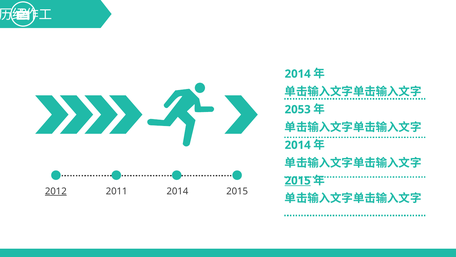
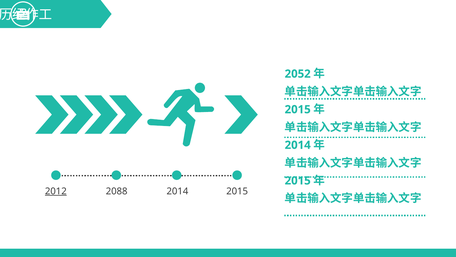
2014 at (298, 74): 2014 -> 2052
2053 at (298, 109): 2053 -> 2015
2015 at (298, 180) underline: present -> none
2011: 2011 -> 2088
